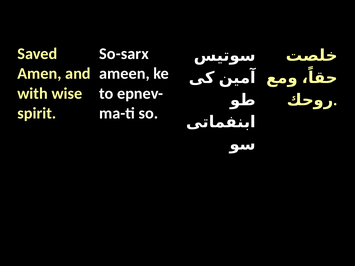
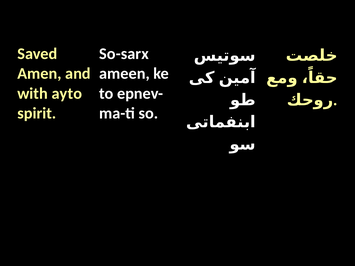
wise: wise -> ayto
